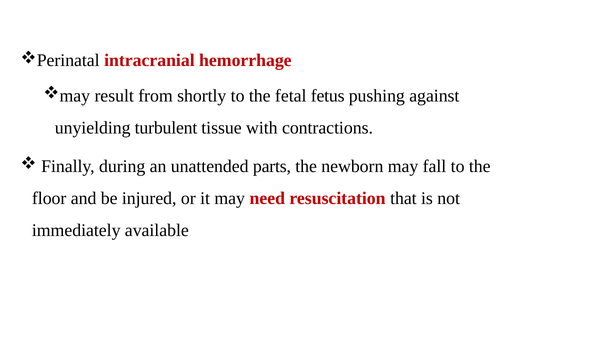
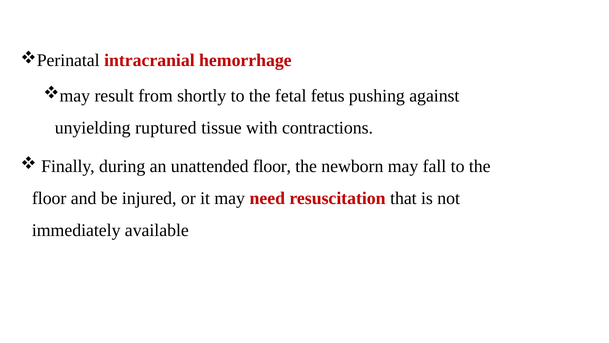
turbulent: turbulent -> ruptured
unattended parts: parts -> floor
